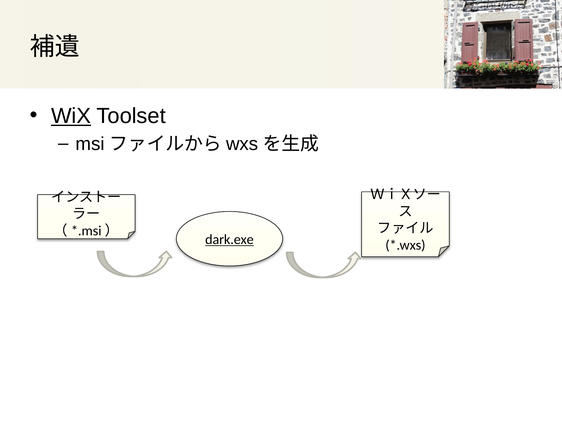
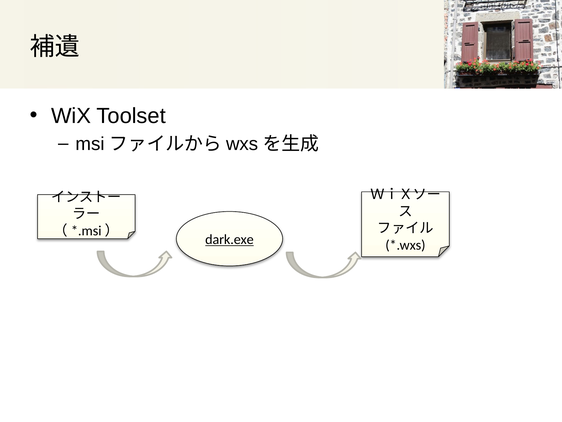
WiX underline: present -> none
